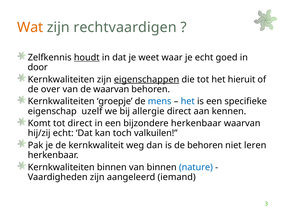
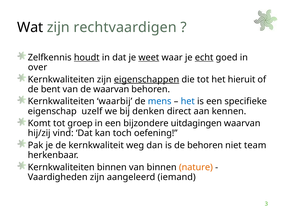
Wat colour: orange -> black
weet underline: none -> present
echt at (204, 57) underline: none -> present
door: door -> over
over: over -> bent
groepje: groepje -> waarbij
allergie: allergie -> denken
tot direct: direct -> groep
bijzondere herkenbaar: herkenbaar -> uitdagingen
hij/zij echt: echt -> vind
valkuilen: valkuilen -> oefening
leren: leren -> team
nature colour: blue -> orange
